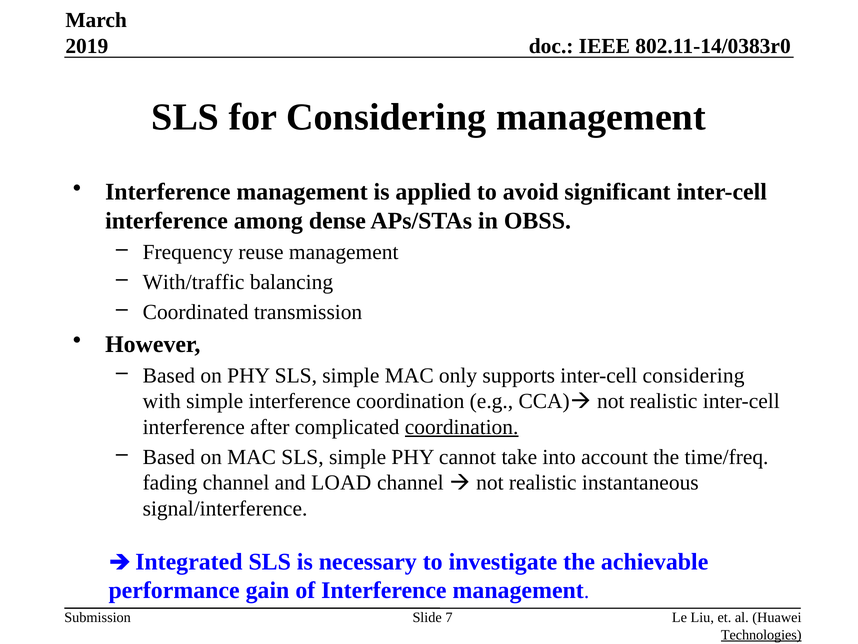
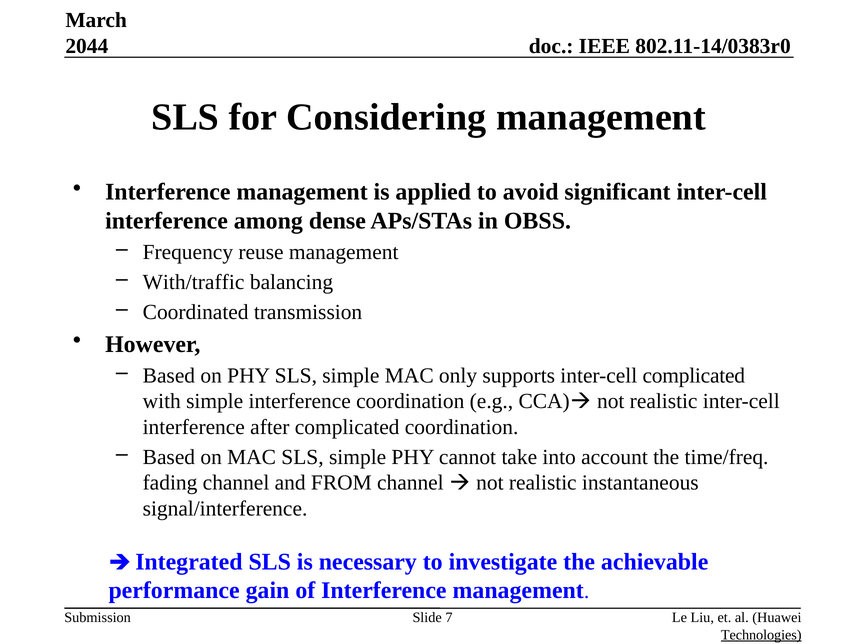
2019: 2019 -> 2044
inter-cell considering: considering -> complicated
coordination at (462, 427) underline: present -> none
LOAD: LOAD -> FROM
